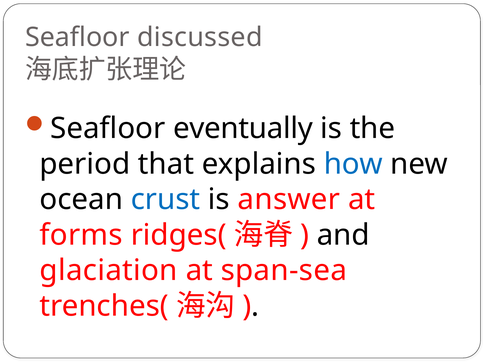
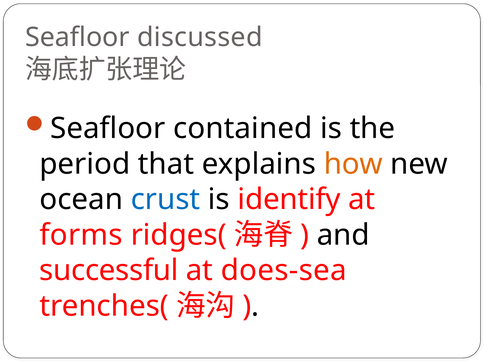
eventually: eventually -> contained
how colour: blue -> orange
answer: answer -> identify
glaciation: glaciation -> successful
span-sea: span-sea -> does-sea
